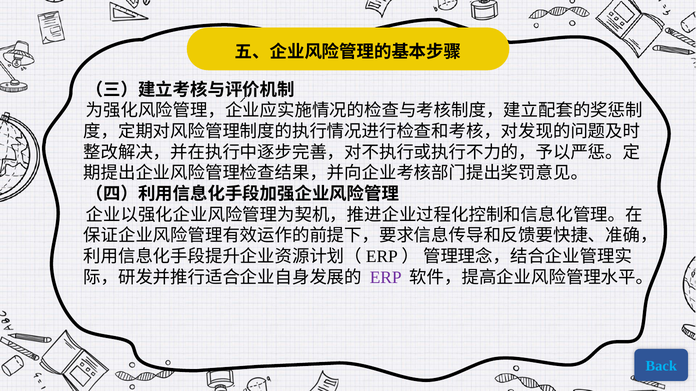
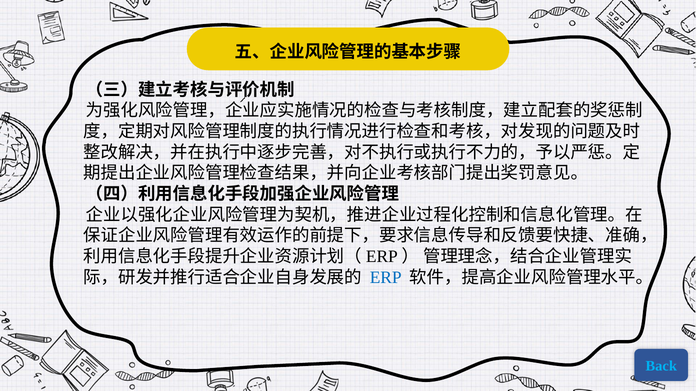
ERP colour: purple -> blue
